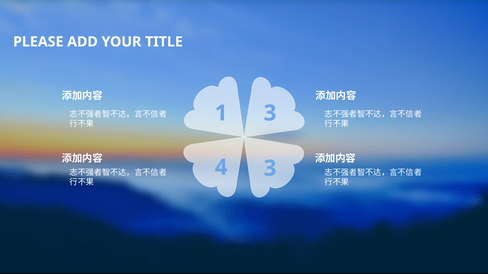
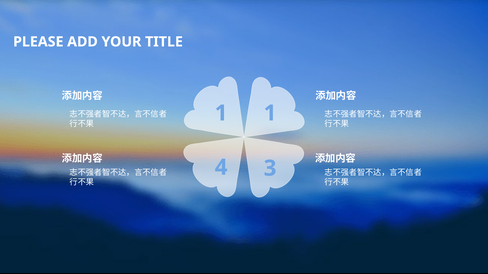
1 3: 3 -> 1
